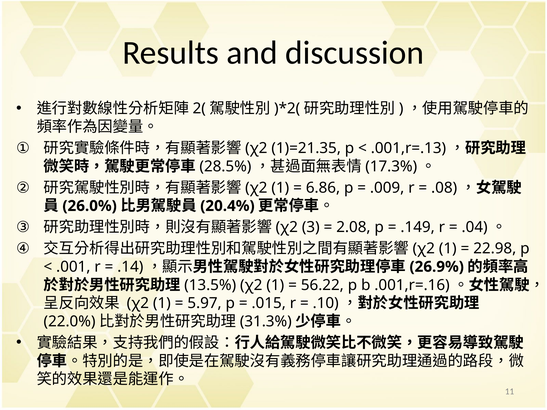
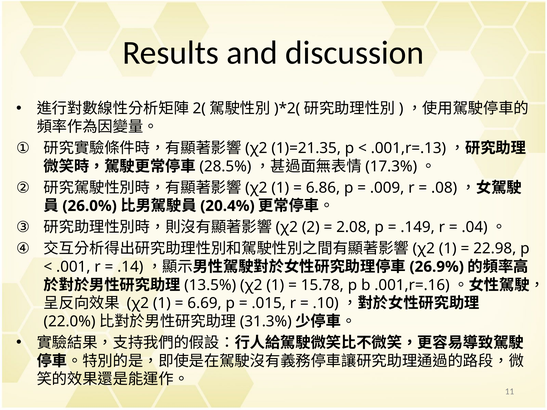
3: 3 -> 2
56.22: 56.22 -> 15.78
5.97: 5.97 -> 6.69
